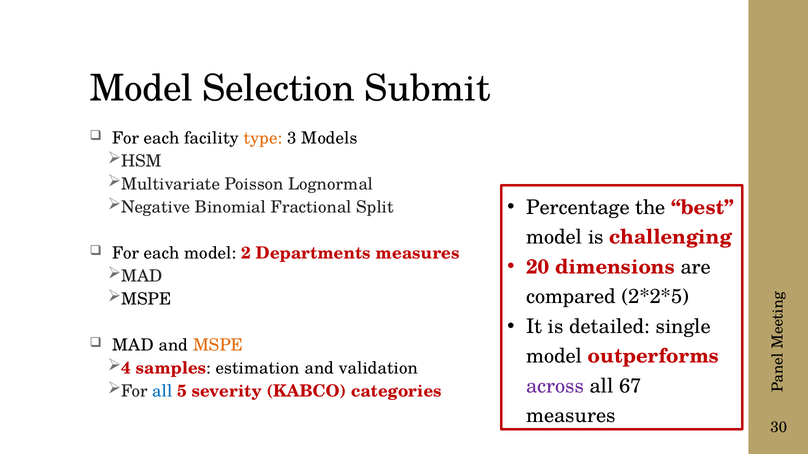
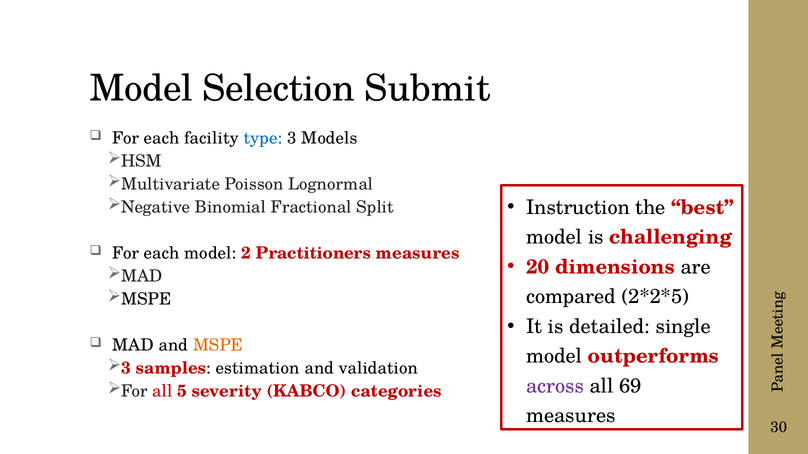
type colour: orange -> blue
Percentage: Percentage -> Instruction
Departments: Departments -> Practitioners
4 at (126, 369): 4 -> 3
67: 67 -> 69
all at (162, 392) colour: blue -> red
